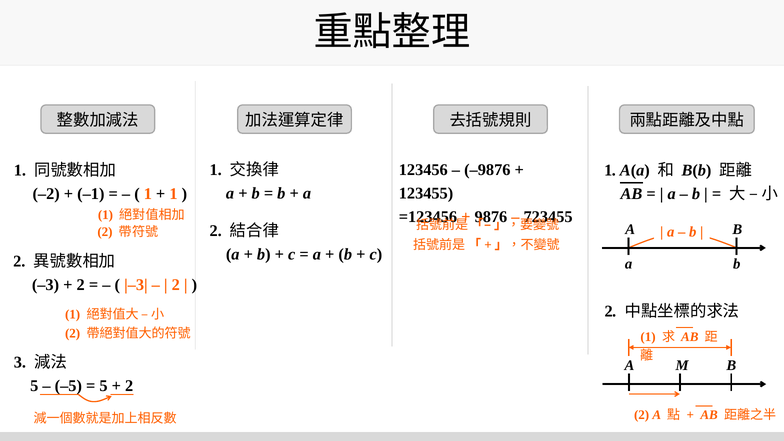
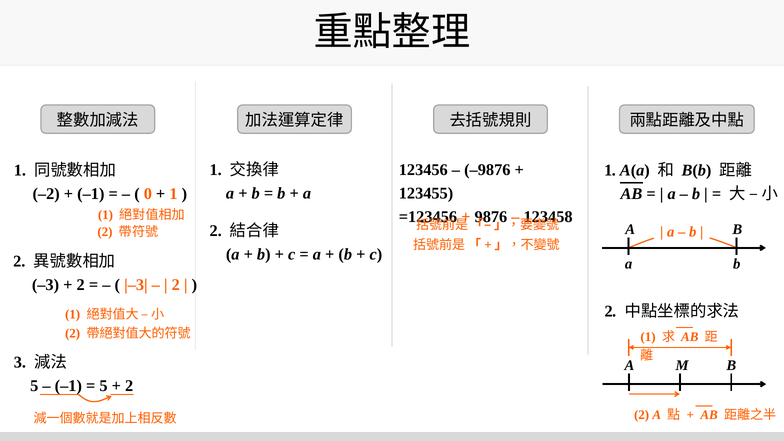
1 at (148, 194): 1 -> 0
723455: 723455 -> 123458
–5 at (68, 386): –5 -> –1
